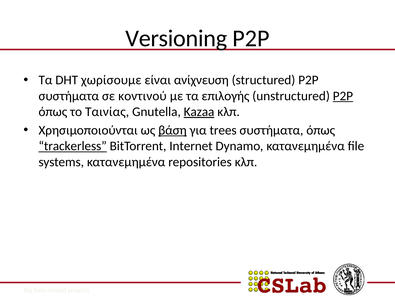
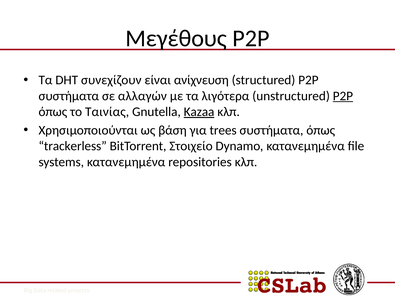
Versioning: Versioning -> Μεγέθους
χωρίσουμε: χωρίσουμε -> συνεχίζουν
κοντινού: κοντινού -> αλλαγών
επιλογής: επιλογής -> λιγότερα
βάση underline: present -> none
trackerless underline: present -> none
Internet: Internet -> Στοιχείο
